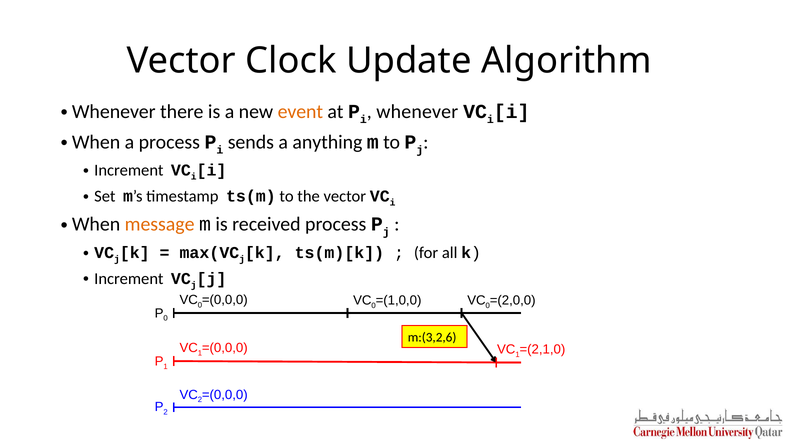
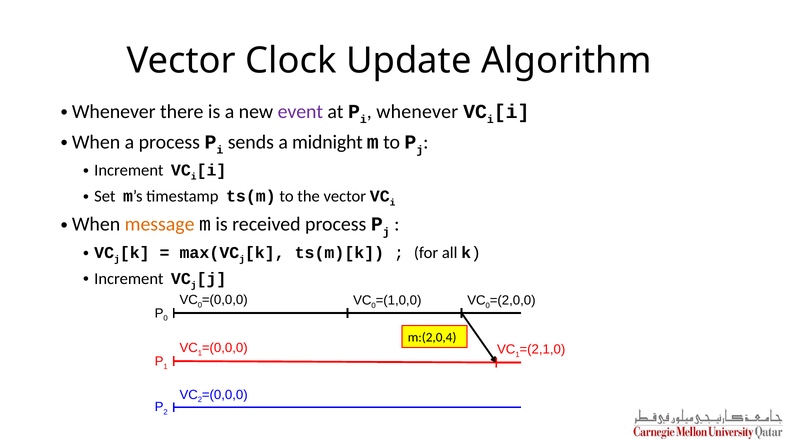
event colour: orange -> purple
anything: anything -> midnight
m:(3,2,6: m:(3,2,6 -> m:(2,0,4
